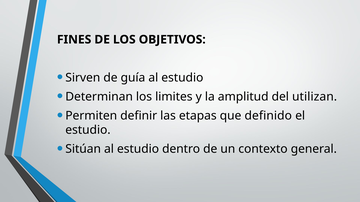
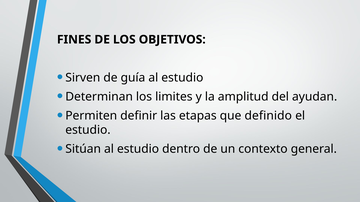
utilizan: utilizan -> ayudan
